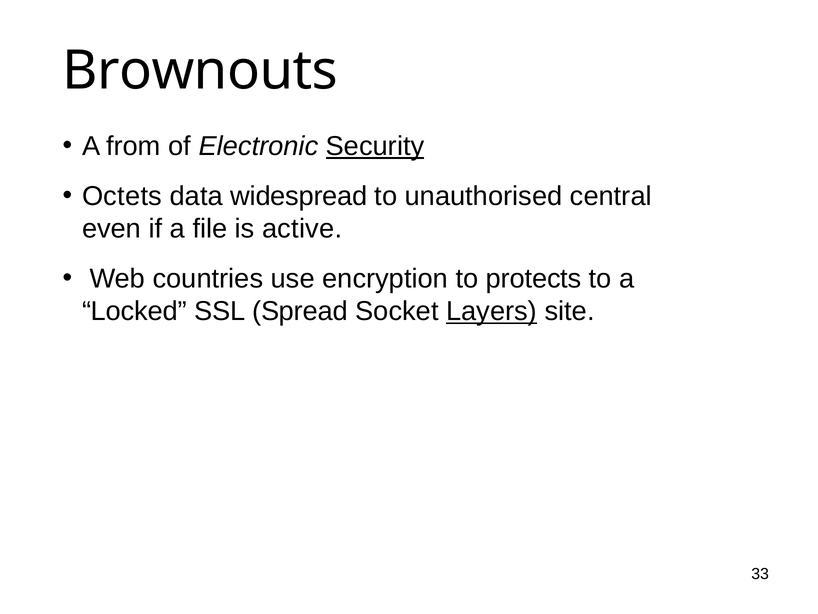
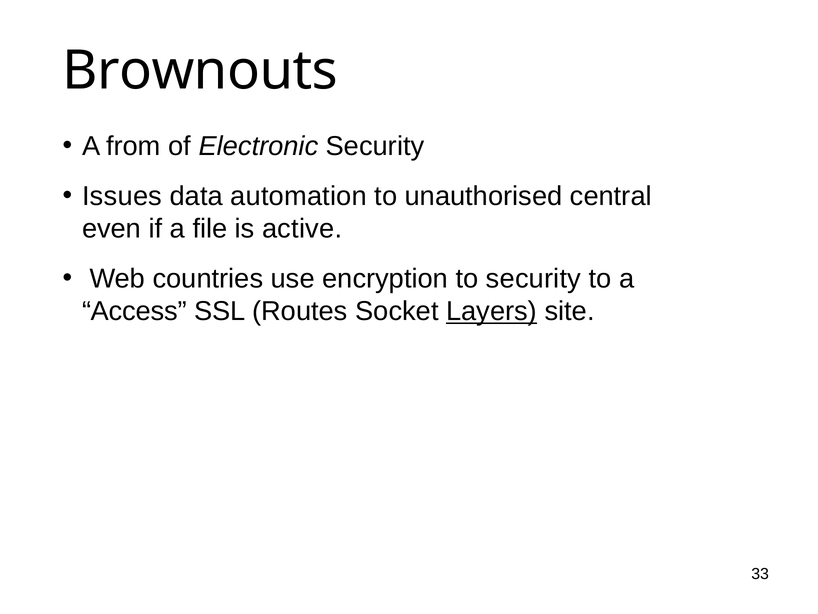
Security at (375, 146) underline: present -> none
Octets: Octets -> Issues
widespread: widespread -> automation
to protects: protects -> security
Locked: Locked -> Access
Spread: Spread -> Routes
